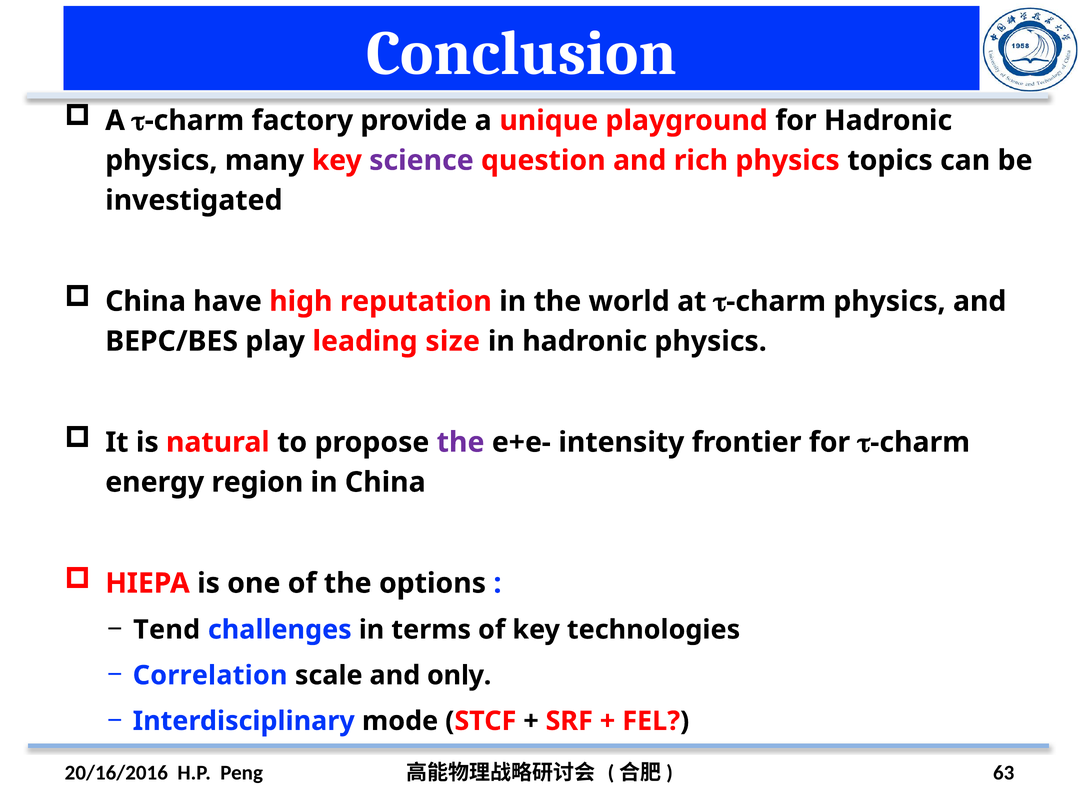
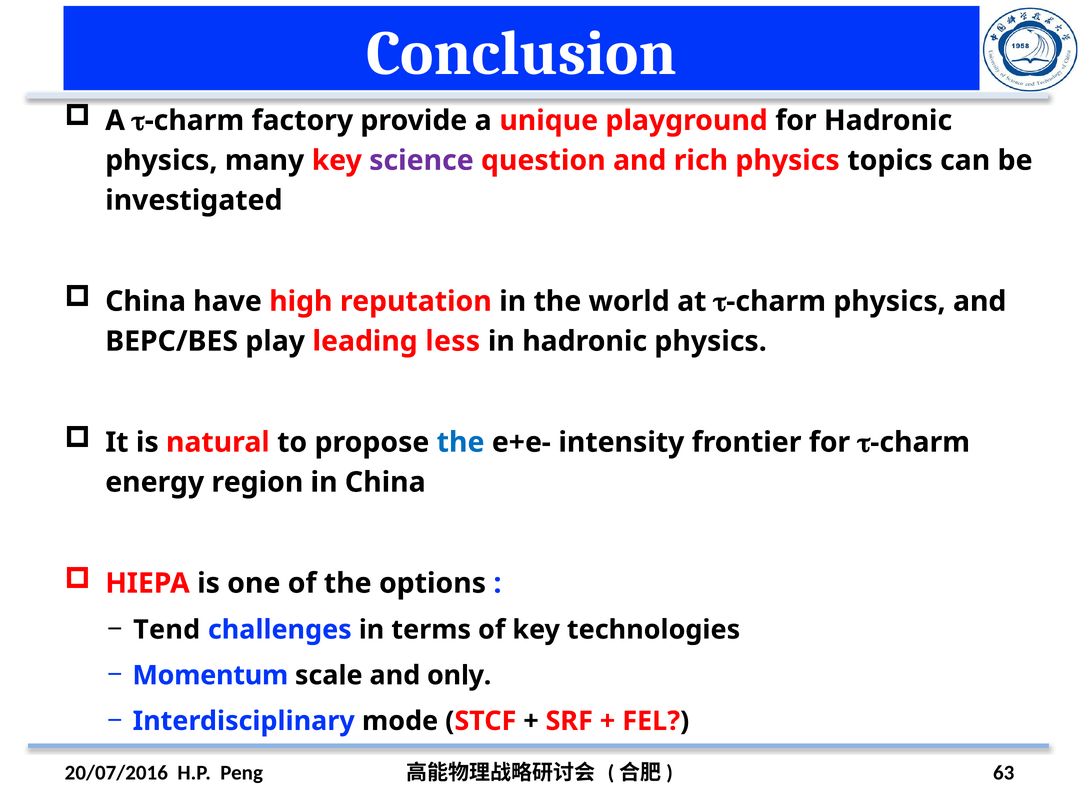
size: size -> less
the at (461, 442) colour: purple -> blue
Correlation: Correlation -> Momentum
20/16/2016: 20/16/2016 -> 20/07/2016
